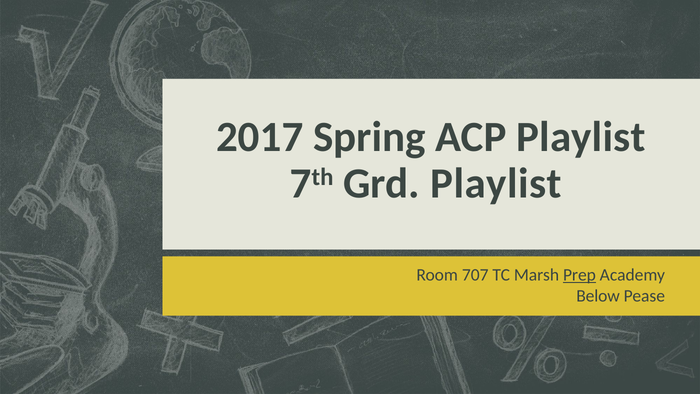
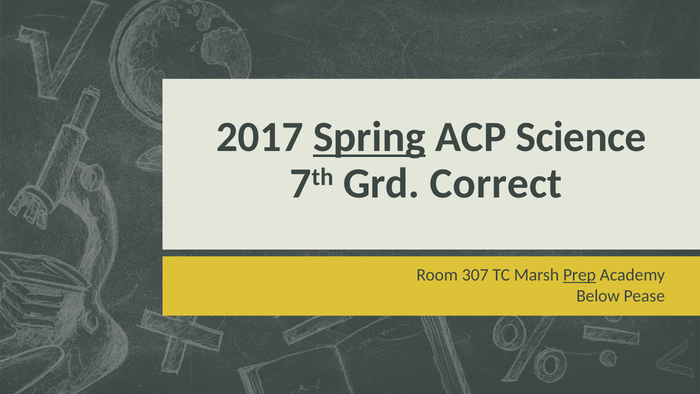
Spring underline: none -> present
ACP Playlist: Playlist -> Science
Grd Playlist: Playlist -> Correct
707: 707 -> 307
